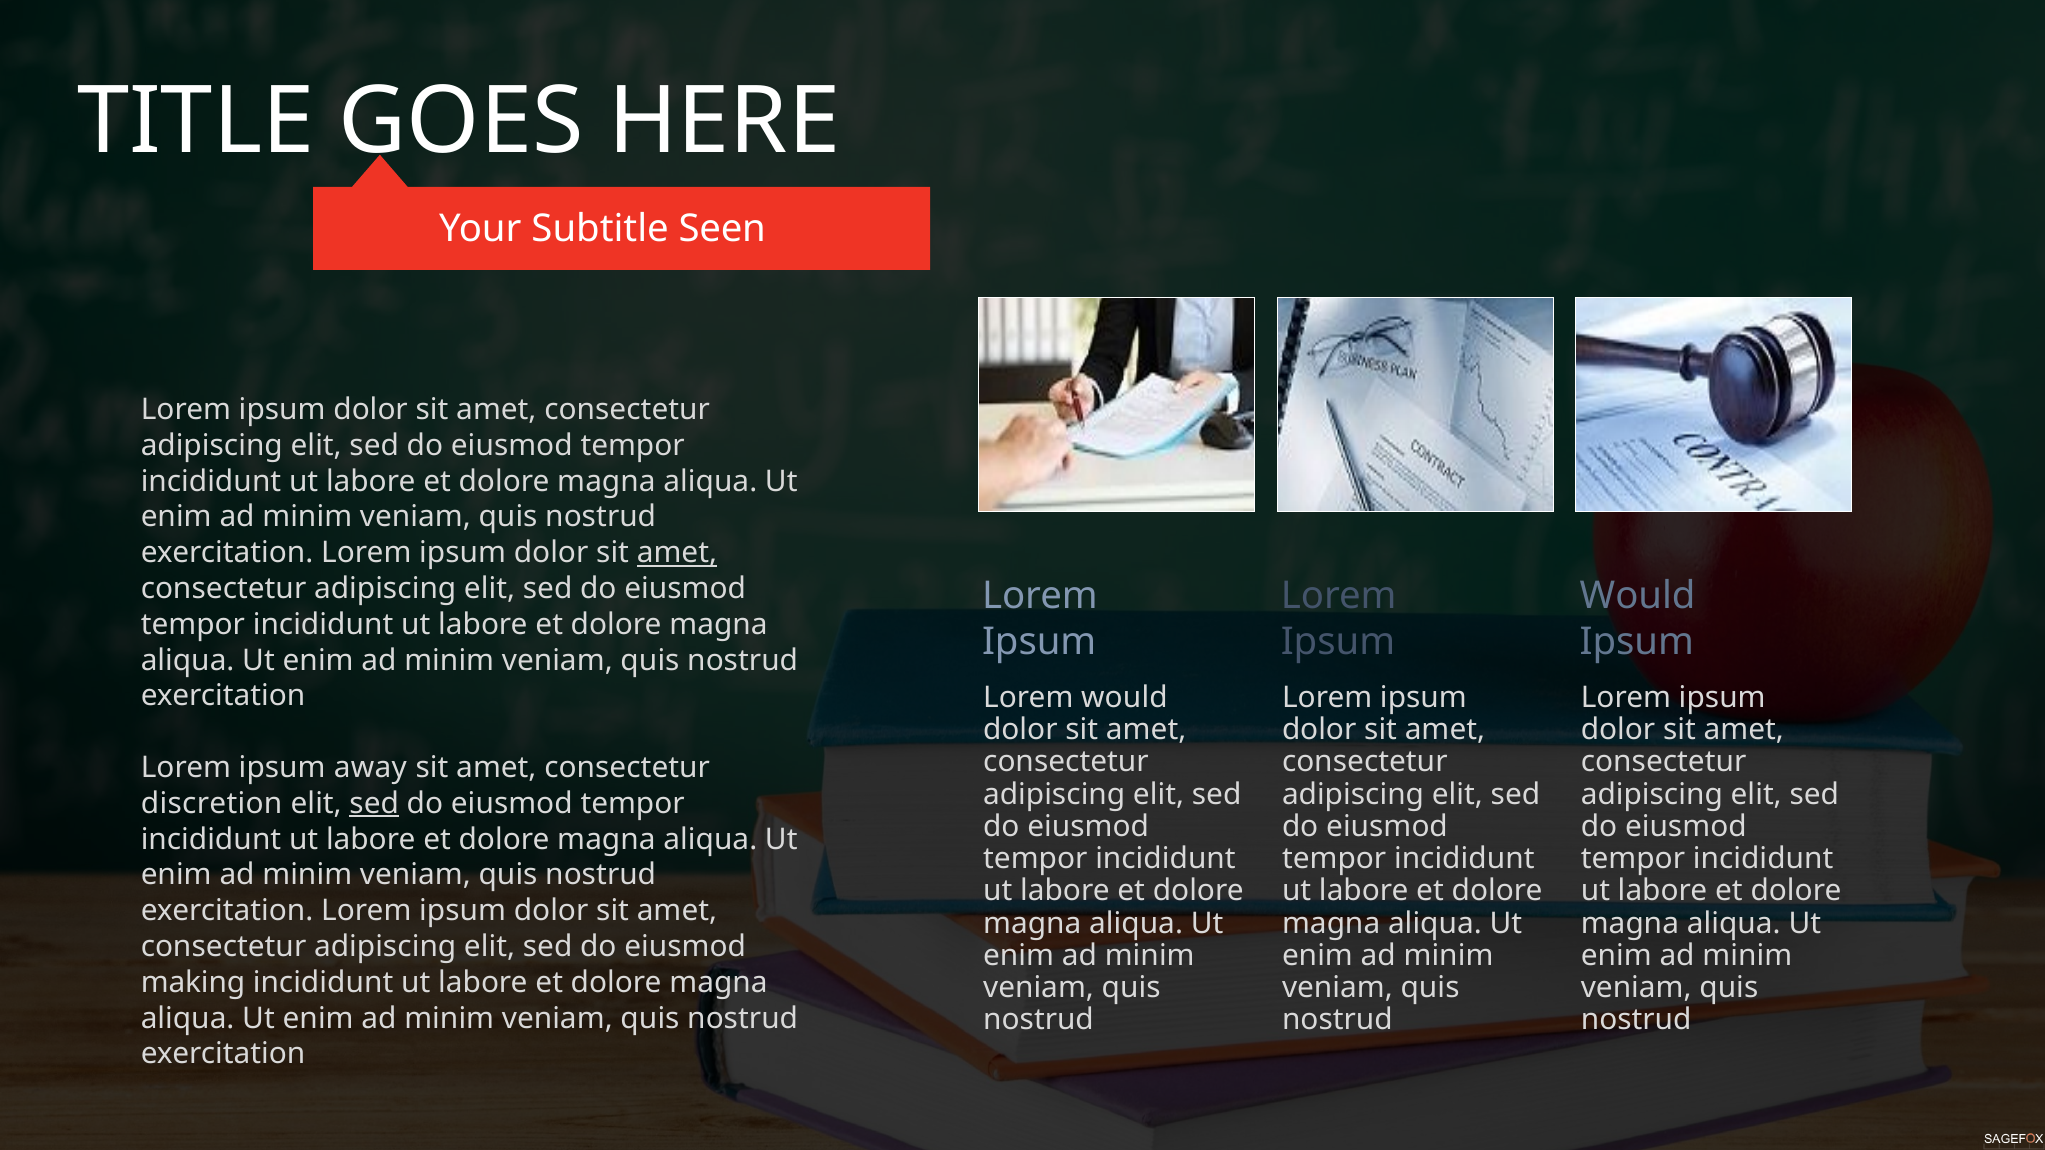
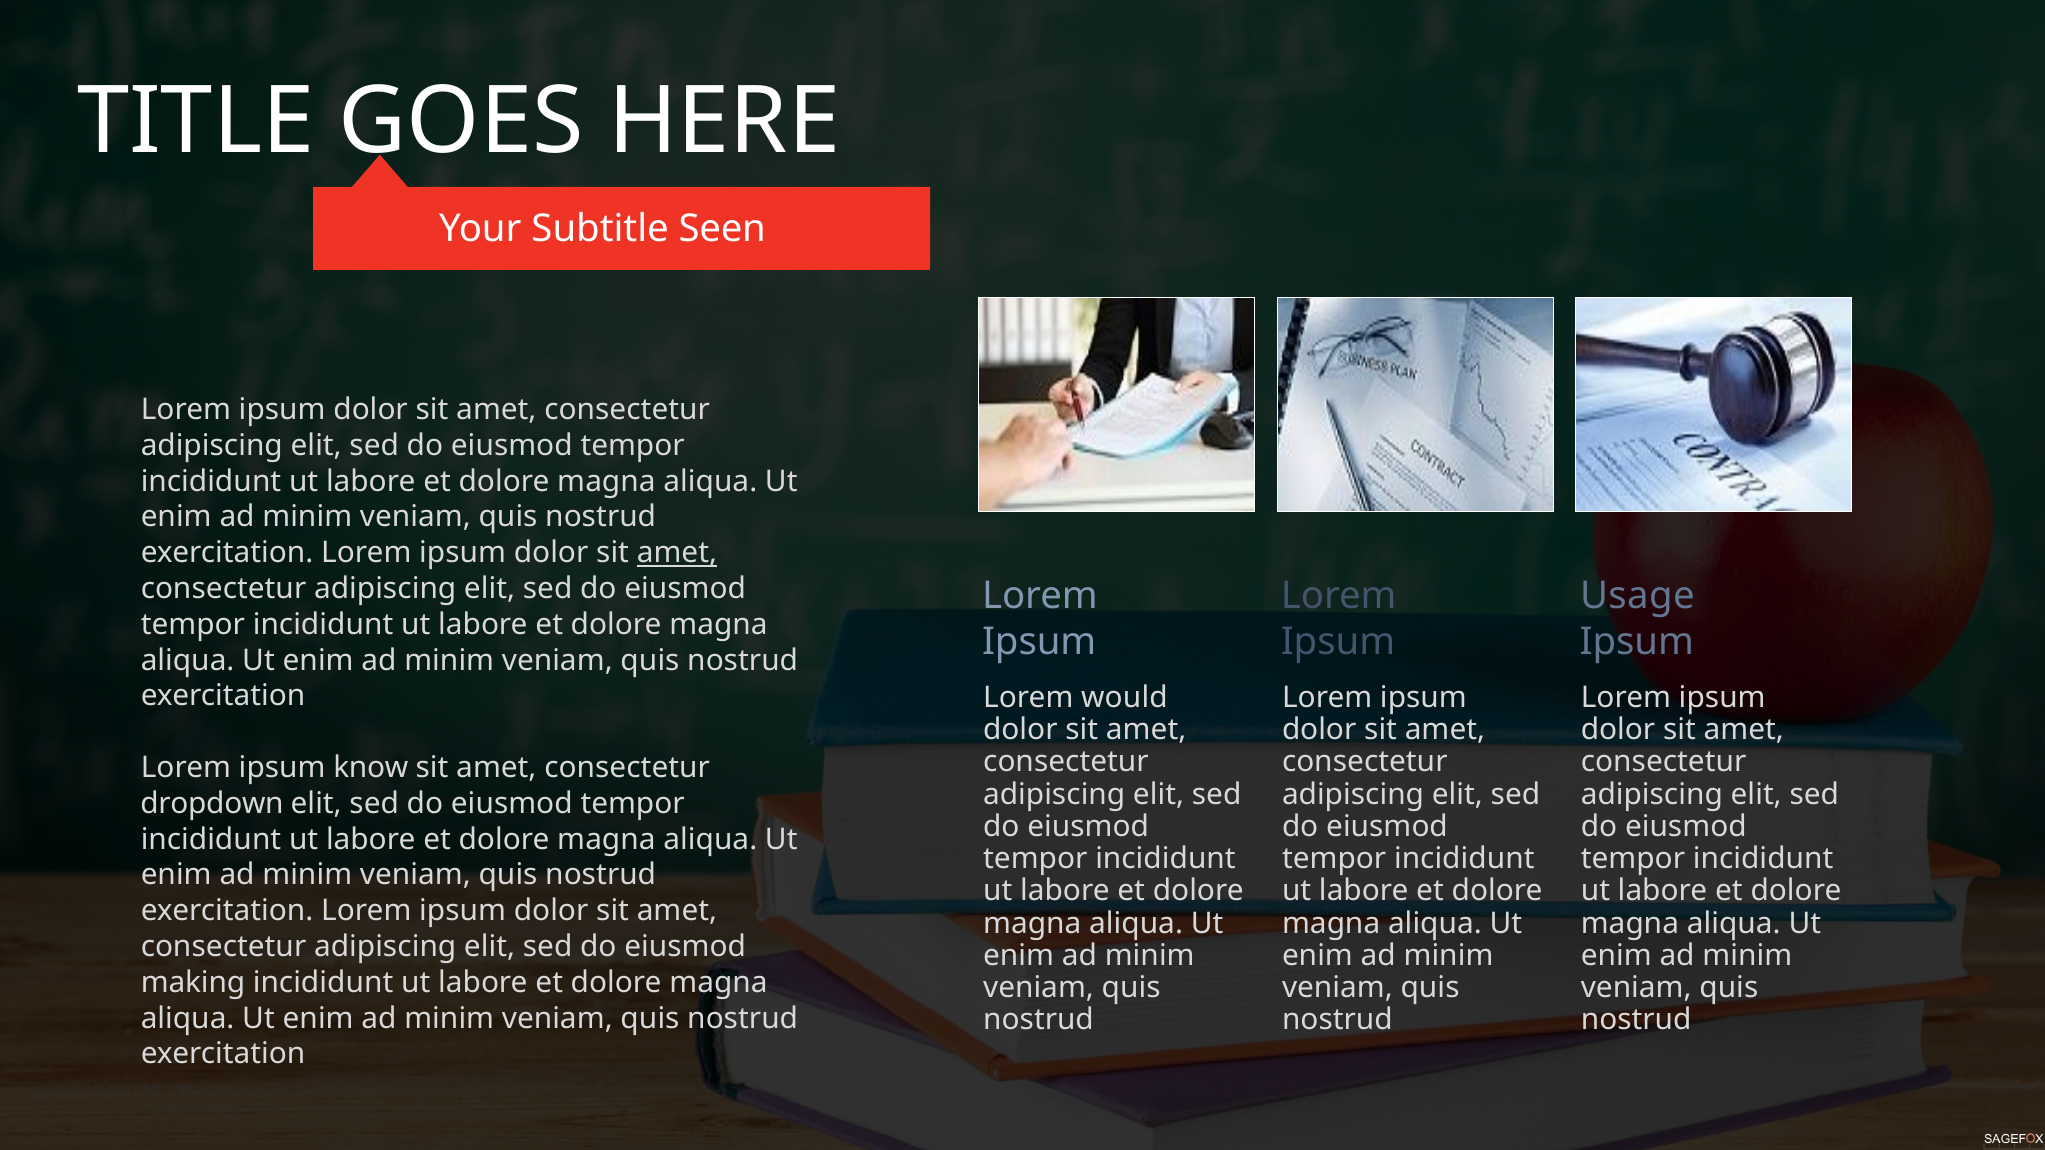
Would at (1638, 596): Would -> Usage
away: away -> know
discretion: discretion -> dropdown
sed at (374, 804) underline: present -> none
